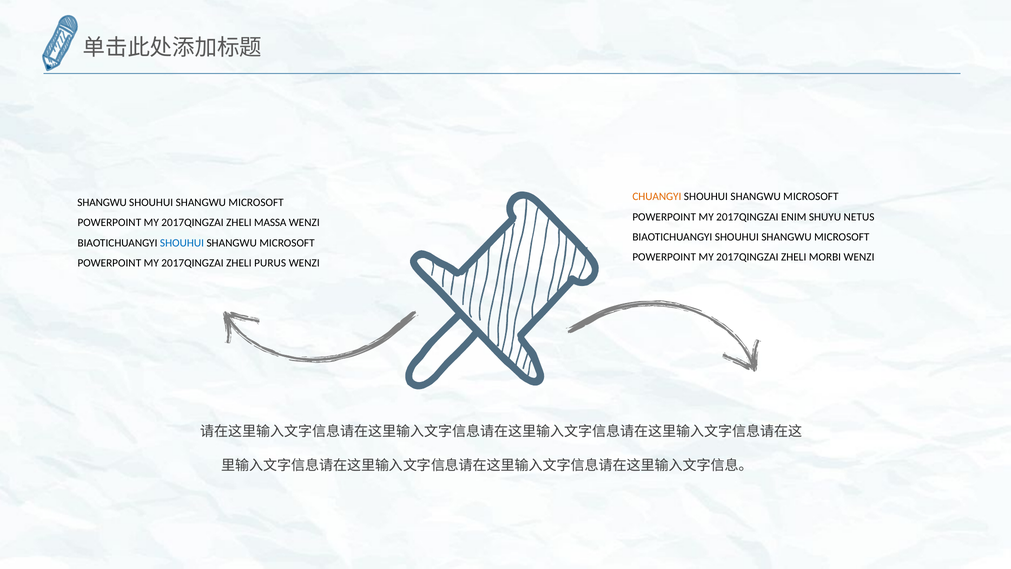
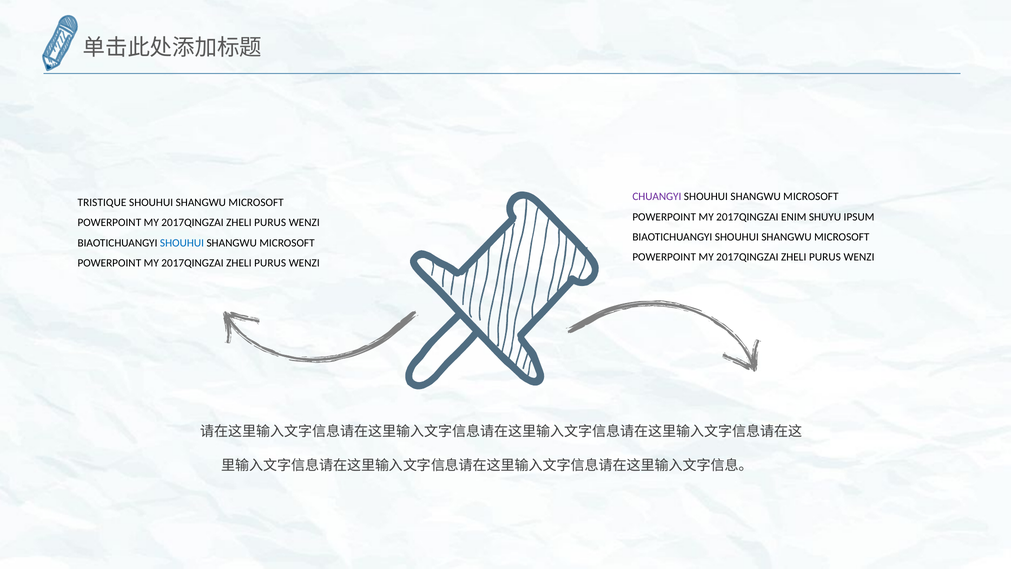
CHUANGYI colour: orange -> purple
SHANGWU at (102, 203): SHANGWU -> TRISTIQUE
NETUS: NETUS -> IPSUM
MASSA at (270, 223): MASSA -> PURUS
MORBI at (825, 257): MORBI -> PURUS
